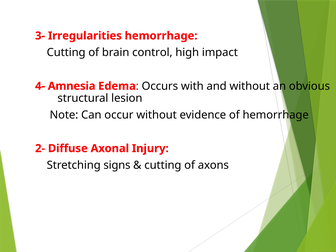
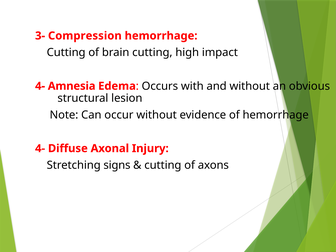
Irregularities: Irregularities -> Compression
brain control: control -> cutting
2- at (40, 148): 2- -> 4-
